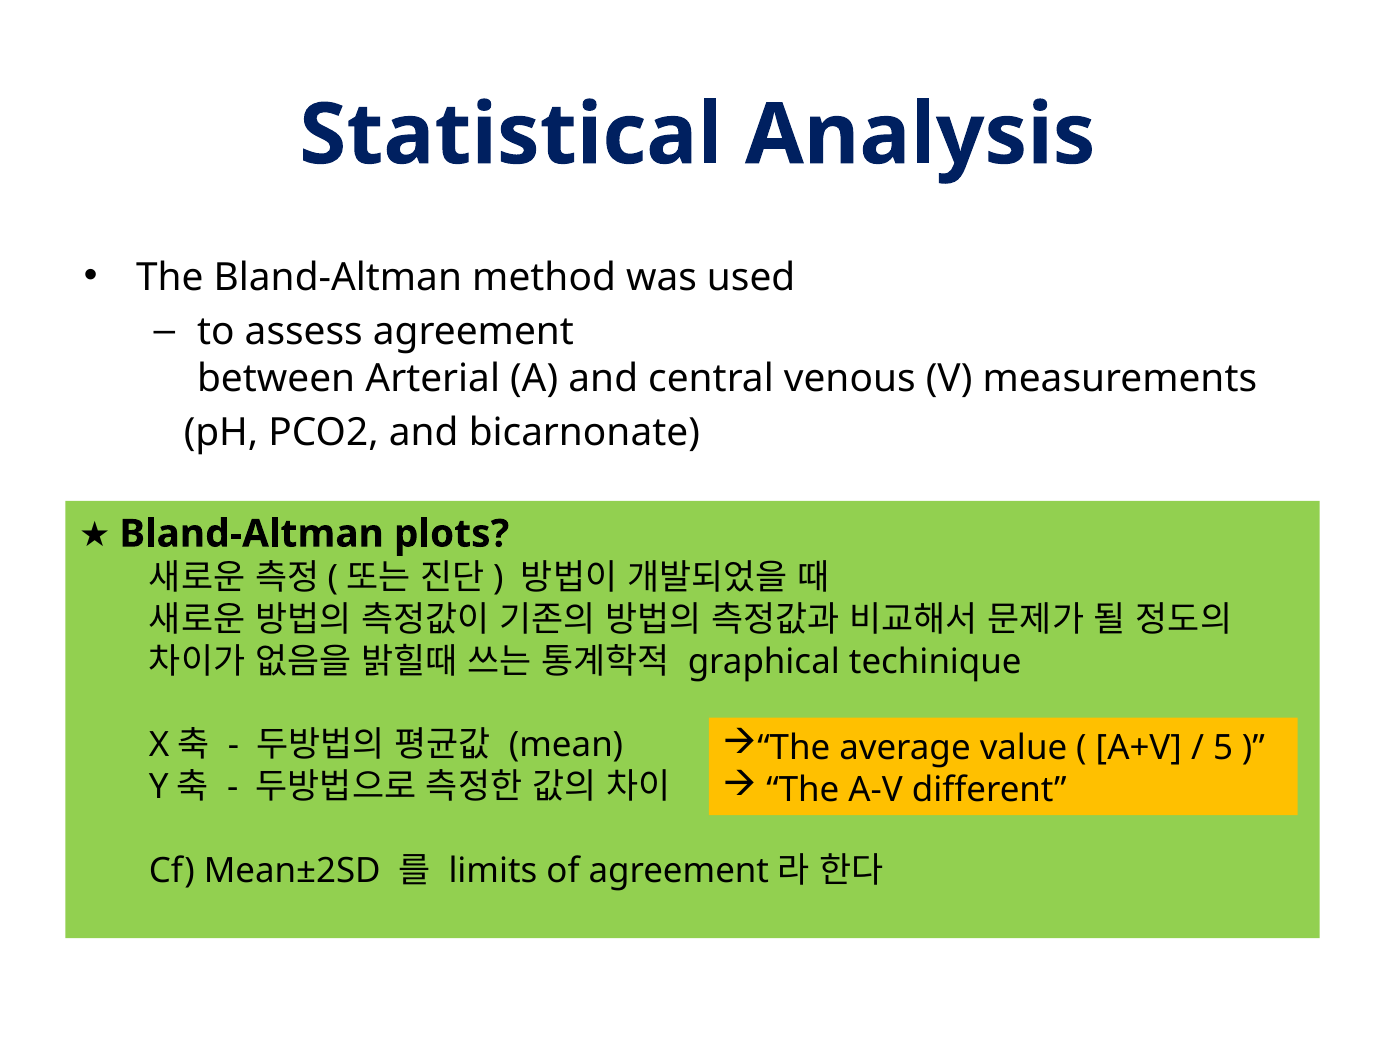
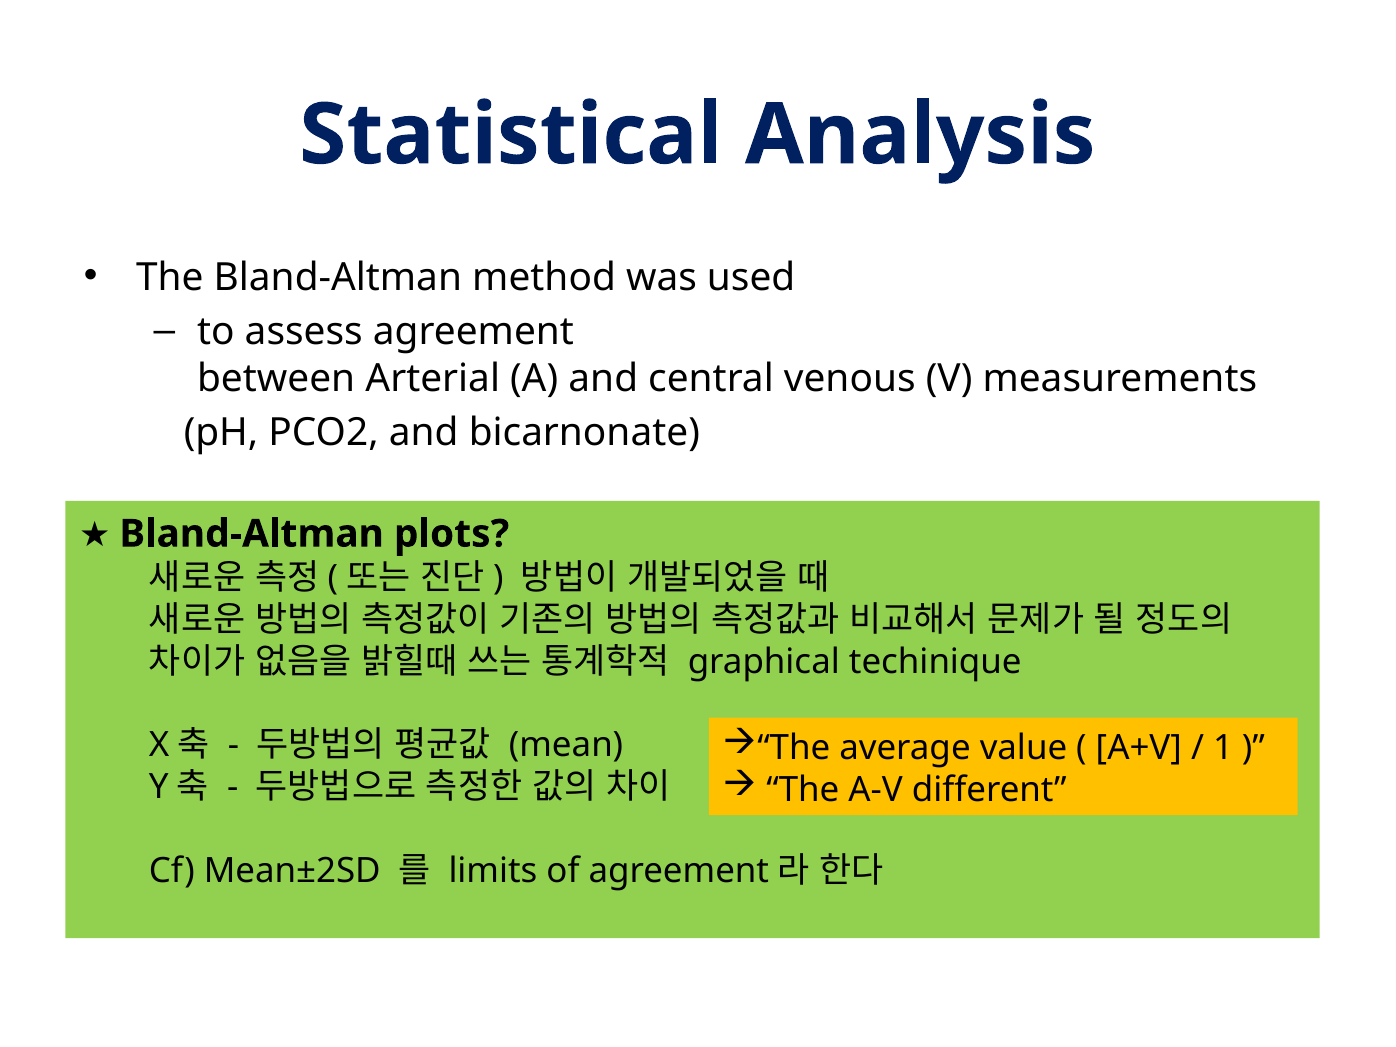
5: 5 -> 1
